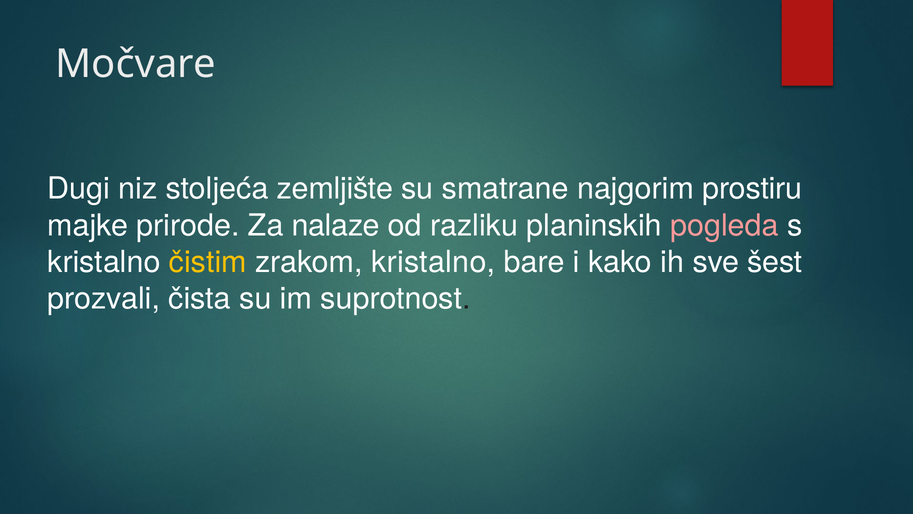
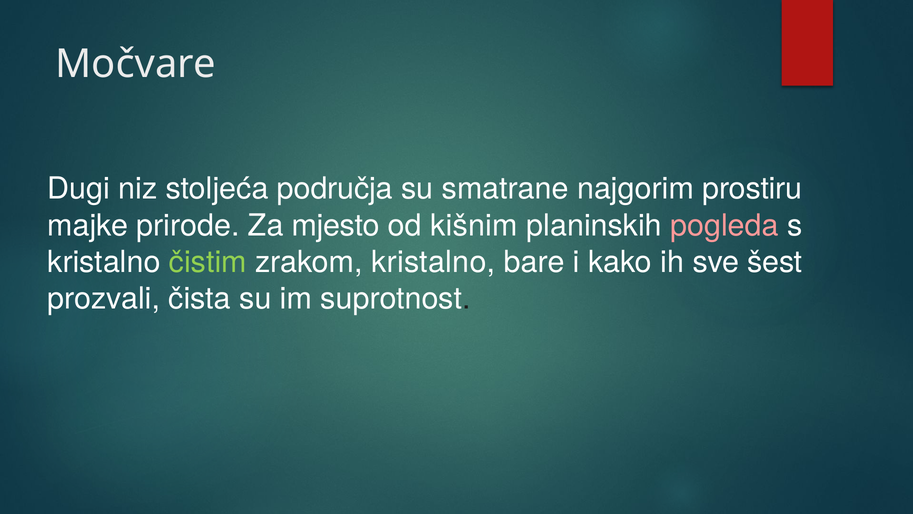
zemljište: zemljište -> područja
nalaze: nalaze -> mjesto
razliku: razliku -> kišnim
čistim colour: yellow -> light green
